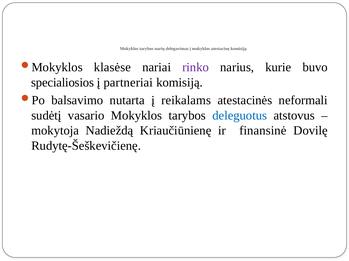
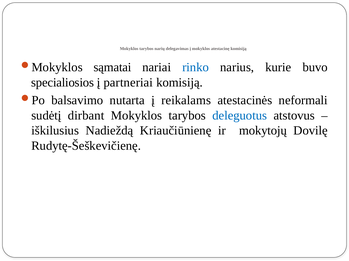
klasėse: klasėse -> sąmatai
rinko colour: purple -> blue
vasario: vasario -> dirbant
mokytoja: mokytoja -> iškilusius
finansinė: finansinė -> mokytojų
